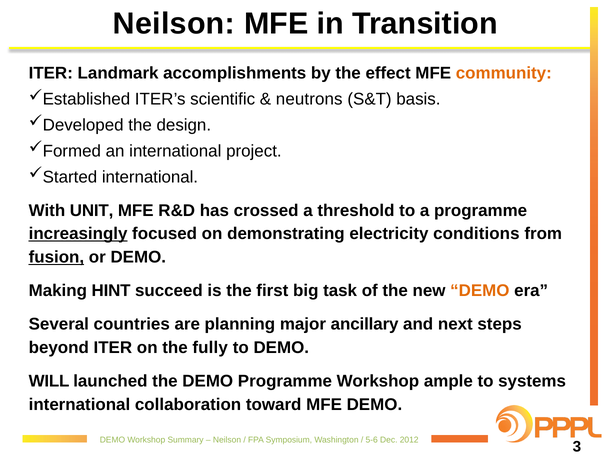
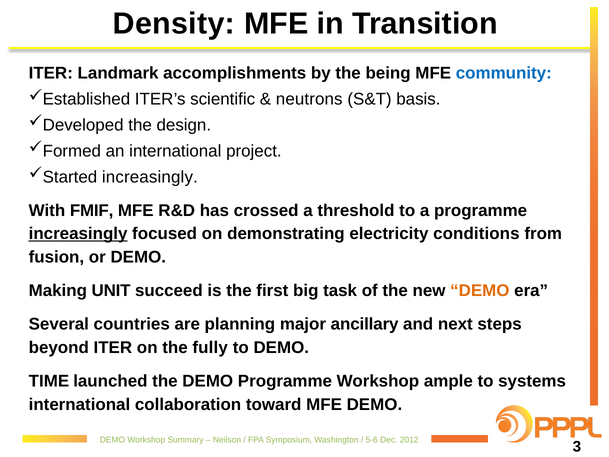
Neilson at (174, 23): Neilson -> Density
effect: effect -> being
community colour: orange -> blue
international at (150, 177): international -> increasingly
UNIT: UNIT -> FMIF
fusion underline: present -> none
HINT: HINT -> UNIT
WILL: WILL -> TIME
